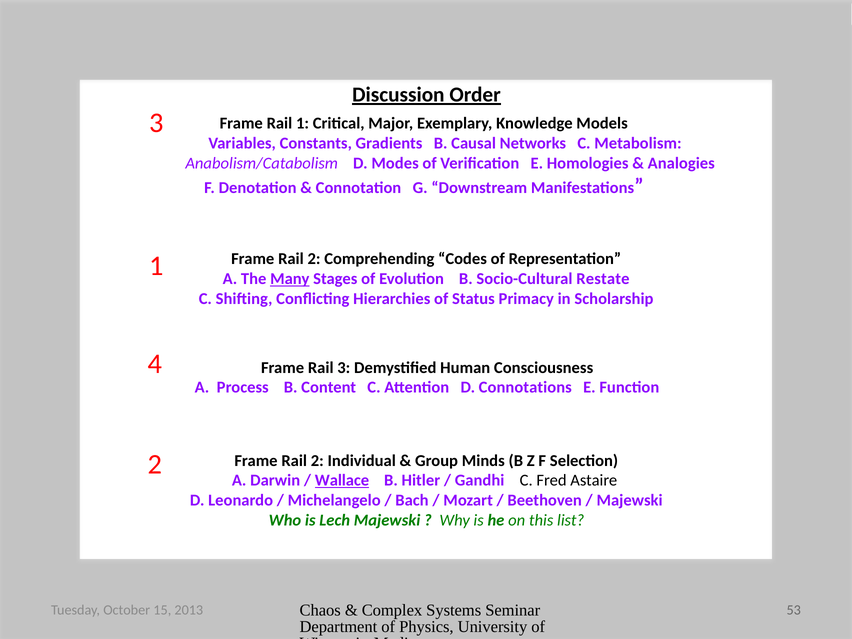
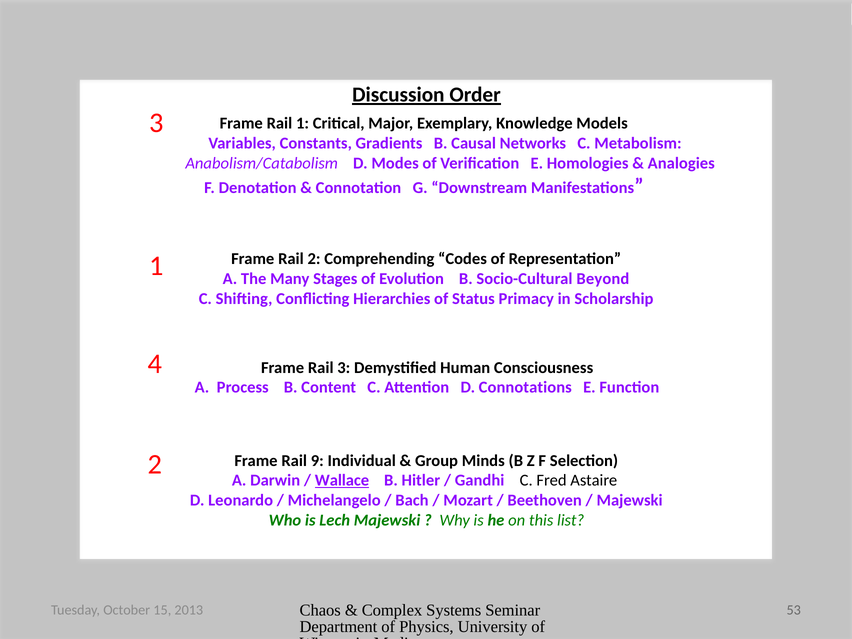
Many underline: present -> none
Restate: Restate -> Beyond
2 at (317, 461): 2 -> 9
